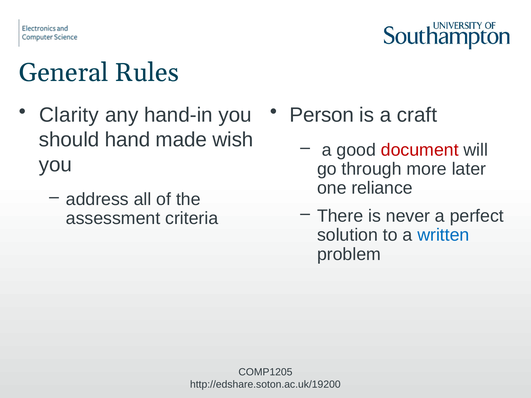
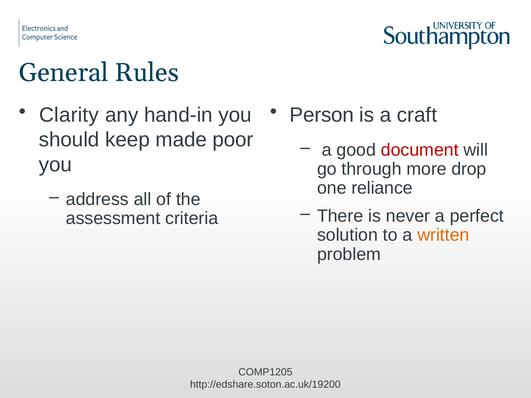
hand: hand -> keep
wish: wish -> poor
later: later -> drop
written colour: blue -> orange
